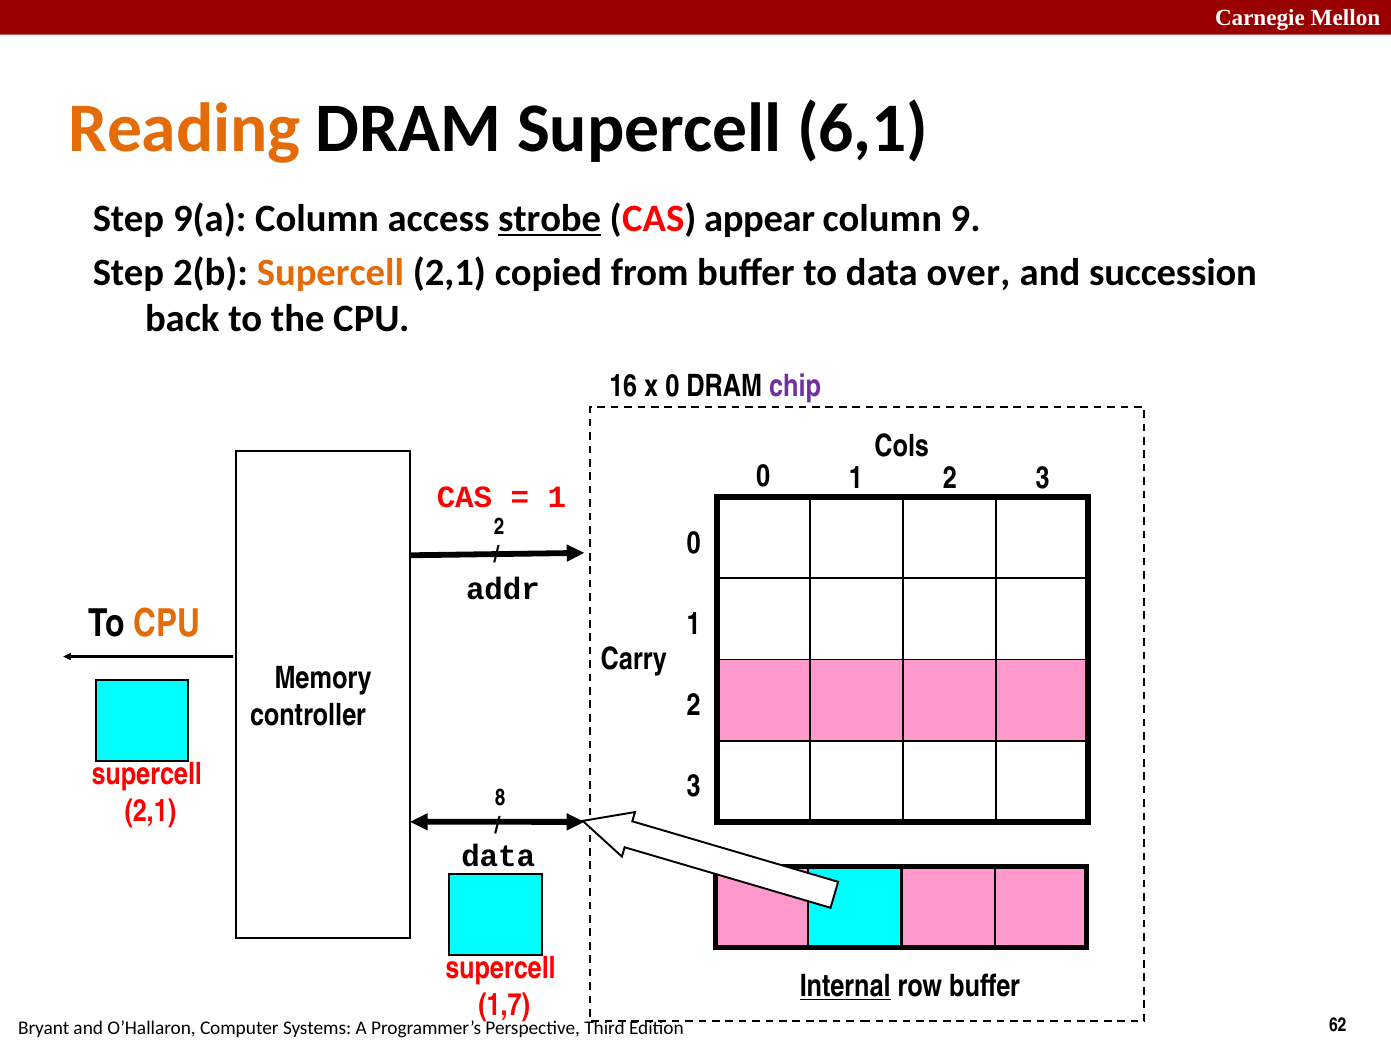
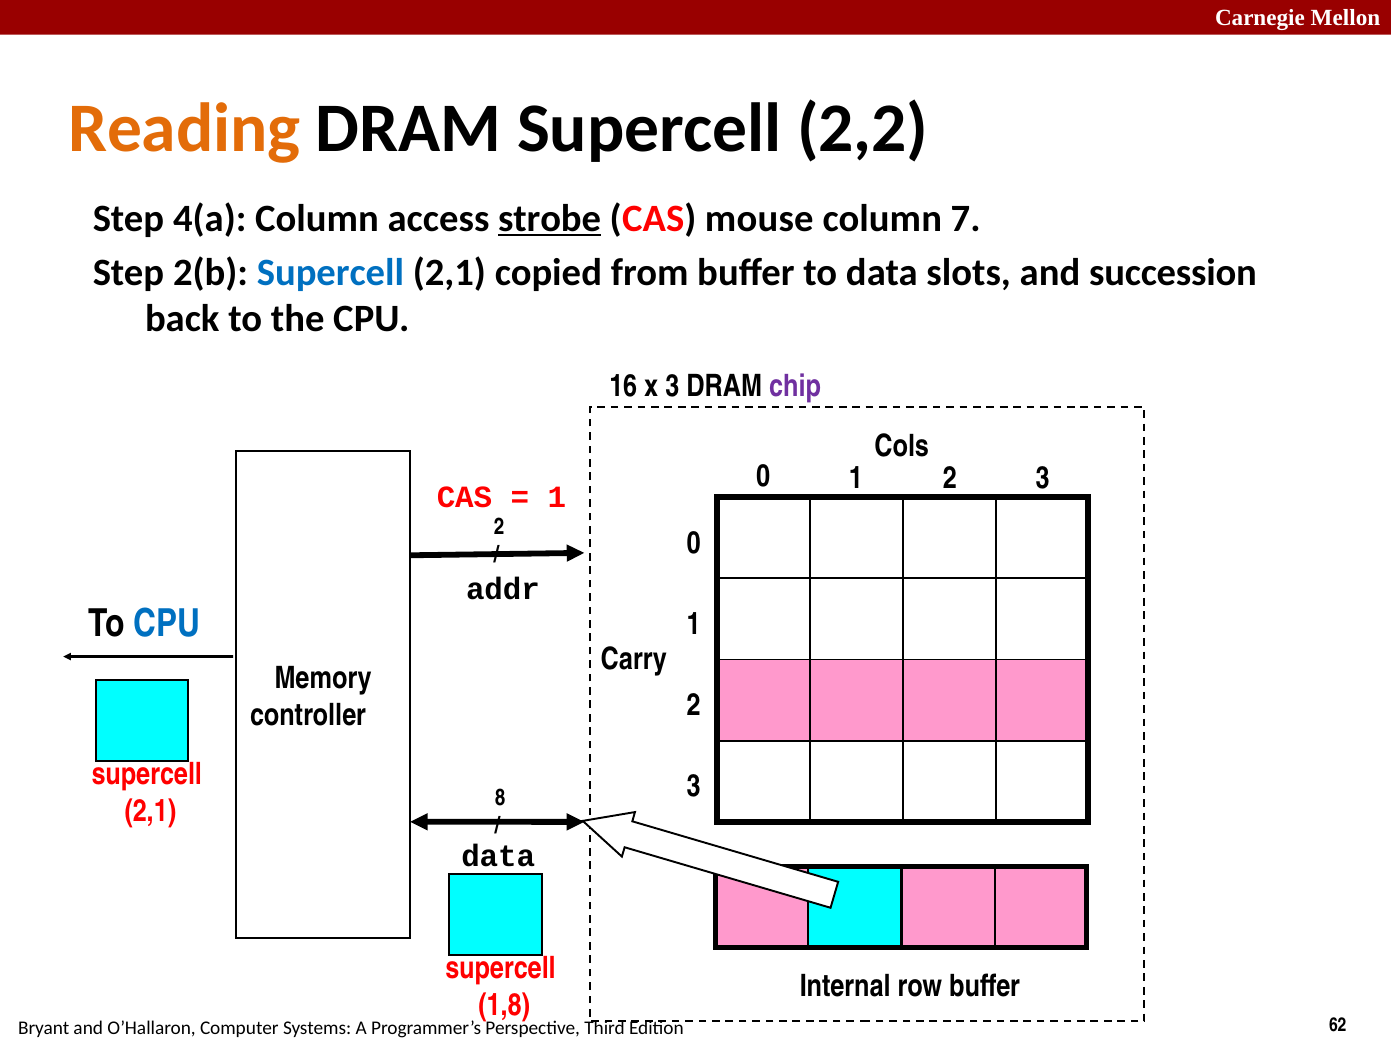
6,1: 6,1 -> 2,2
9(a: 9(a -> 4(a
appear: appear -> mouse
9: 9 -> 7
Supercell at (330, 272) colour: orange -> blue
over: over -> slots
x 0: 0 -> 3
CPU at (167, 624) colour: orange -> blue
Internal underline: present -> none
1,7: 1,7 -> 1,8
